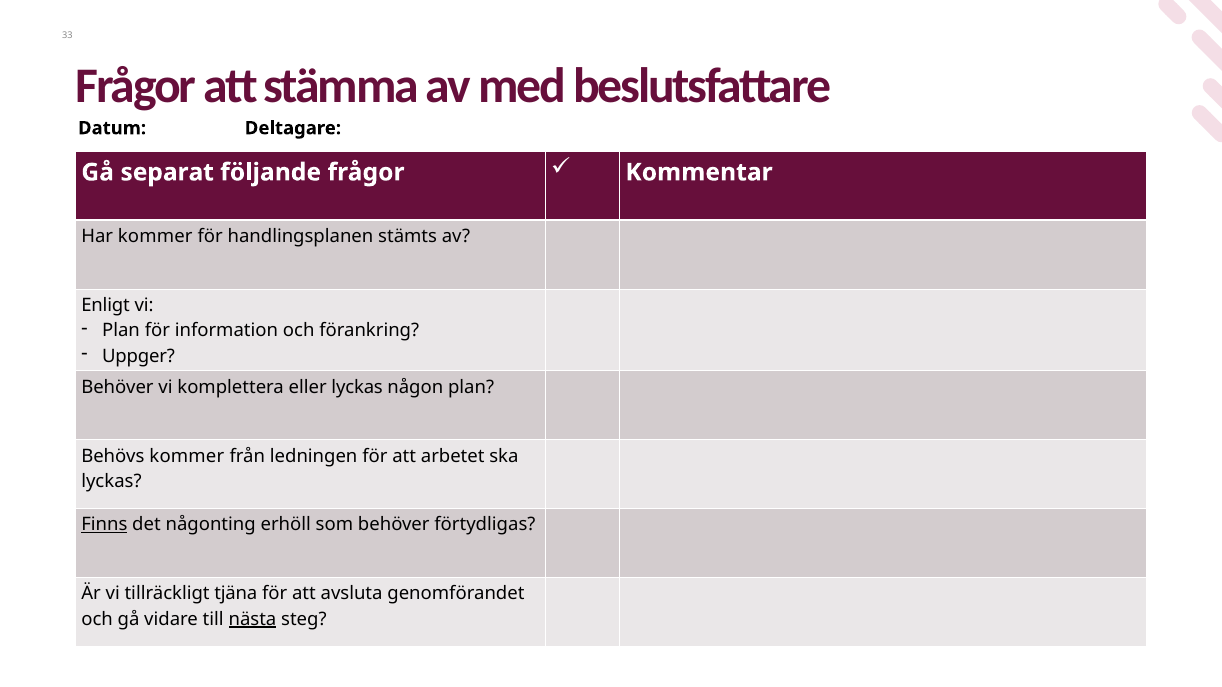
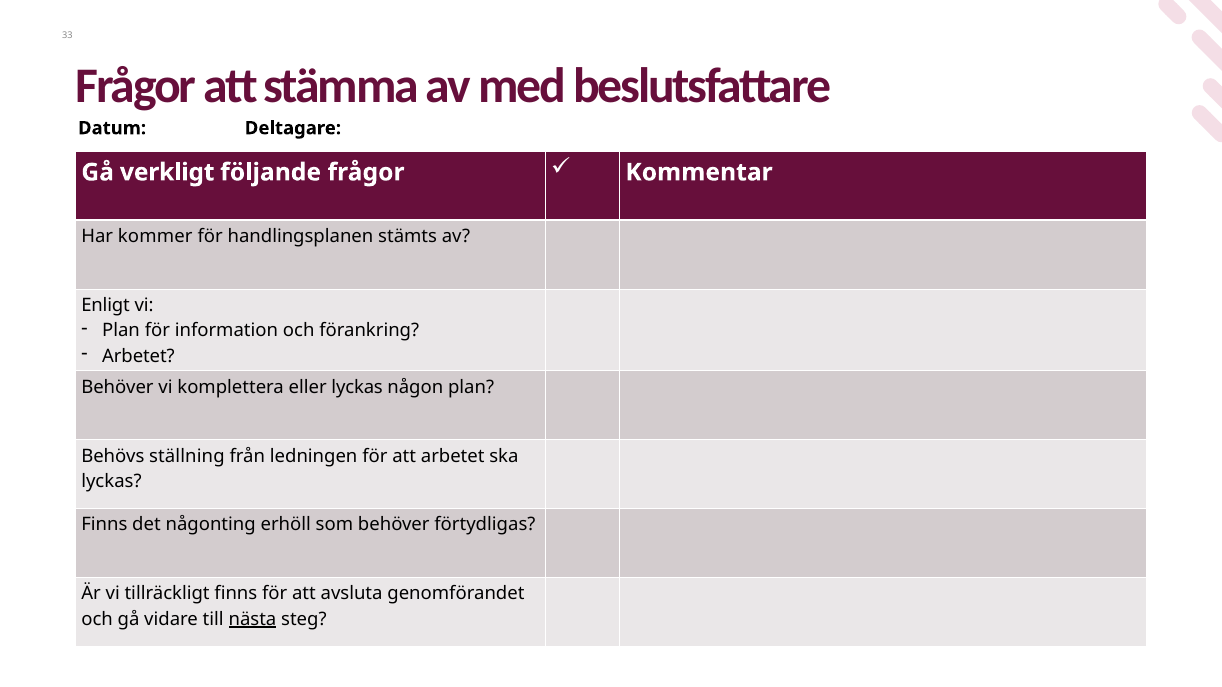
separat: separat -> verkligt
Uppger at (139, 356): Uppger -> Arbetet
Behövs kommer: kommer -> ställning
Finns at (104, 525) underline: present -> none
tillräckligt tjäna: tjäna -> finns
